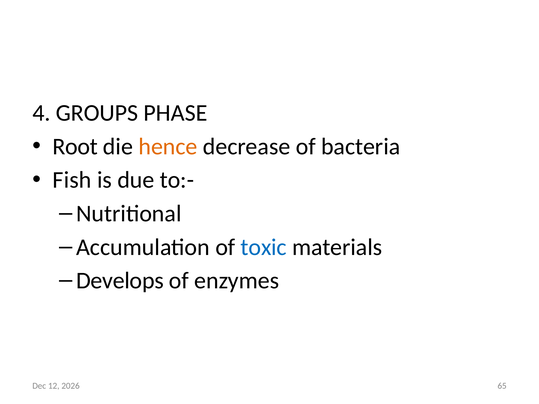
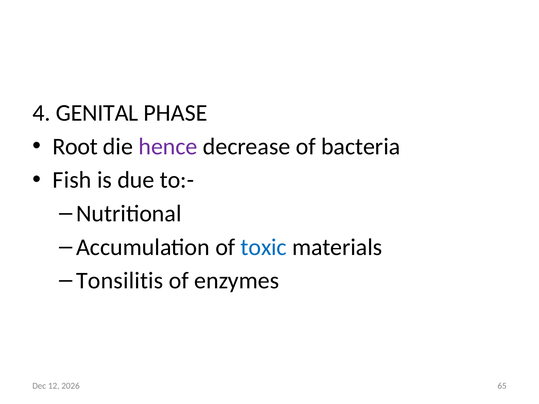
GROUPS: GROUPS -> GENITAL
hence colour: orange -> purple
Develops: Develops -> Tonsilitis
